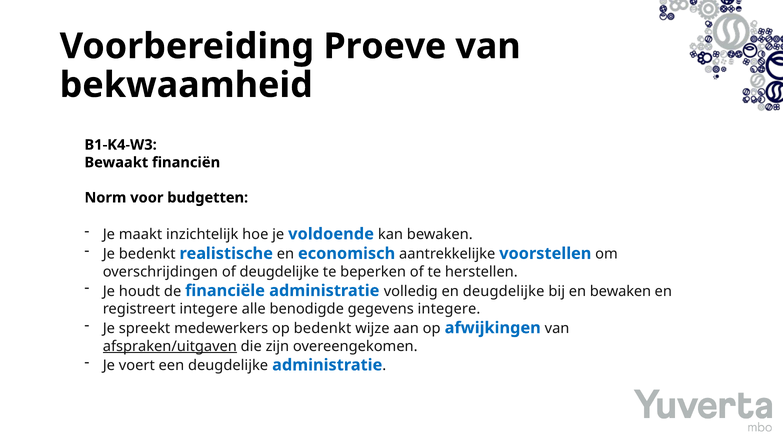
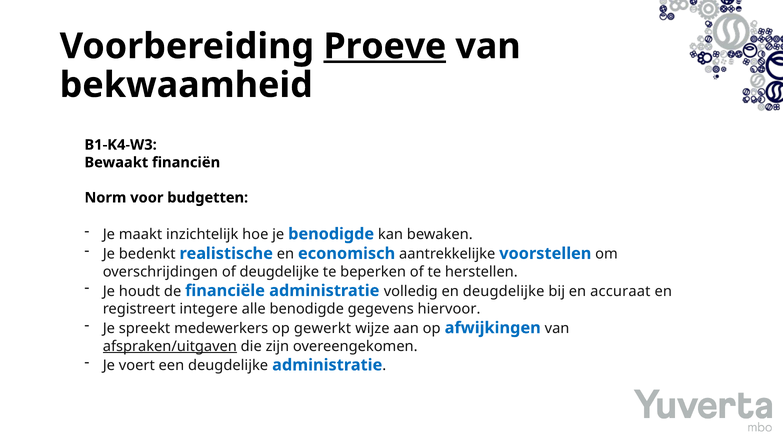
Proeve underline: none -> present
je voldoende: voldoende -> benodigde
en bewaken: bewaken -> accuraat
gegevens integere: integere -> hiervoor
op bedenkt: bedenkt -> gewerkt
